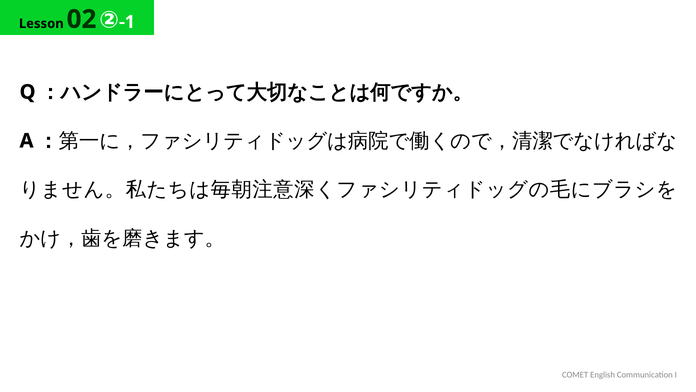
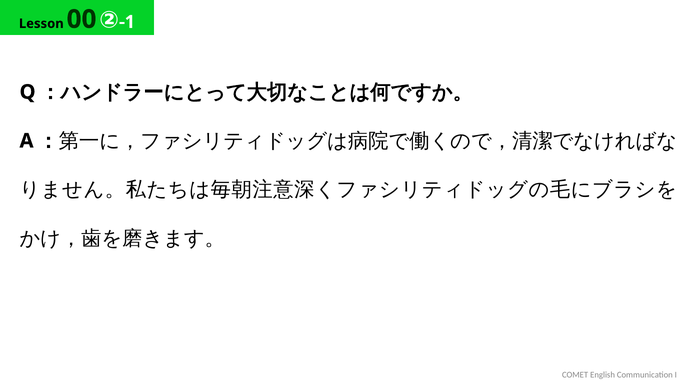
02: 02 -> 00
